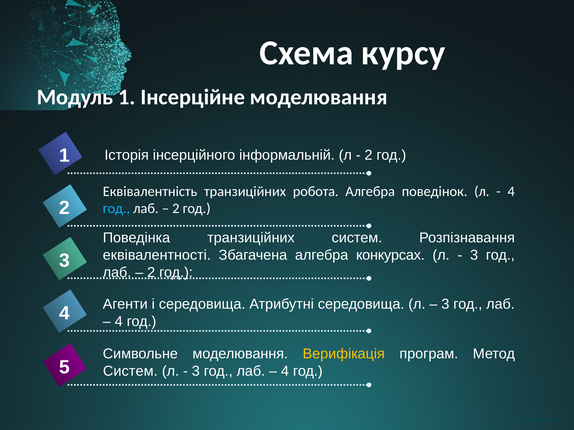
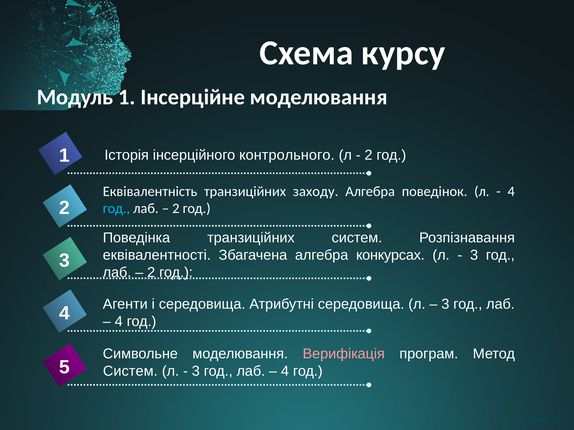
інформальній: інформальній -> контрольного
робота: робота -> заходу
Верифікація colour: yellow -> pink
